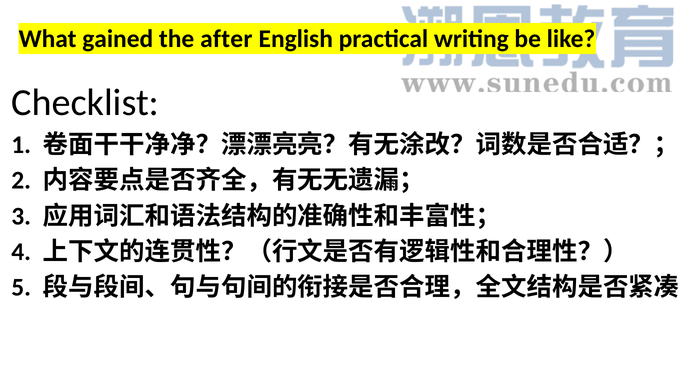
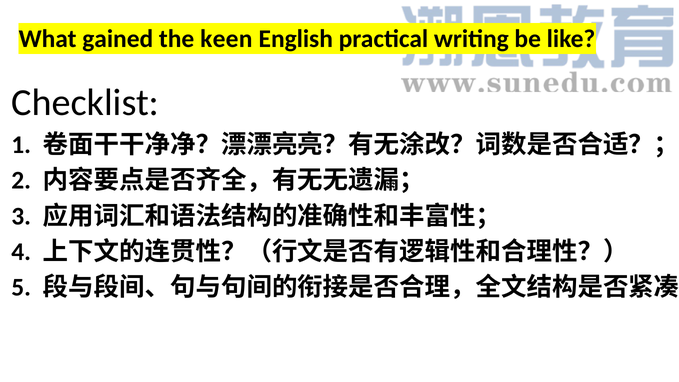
after: after -> keen
